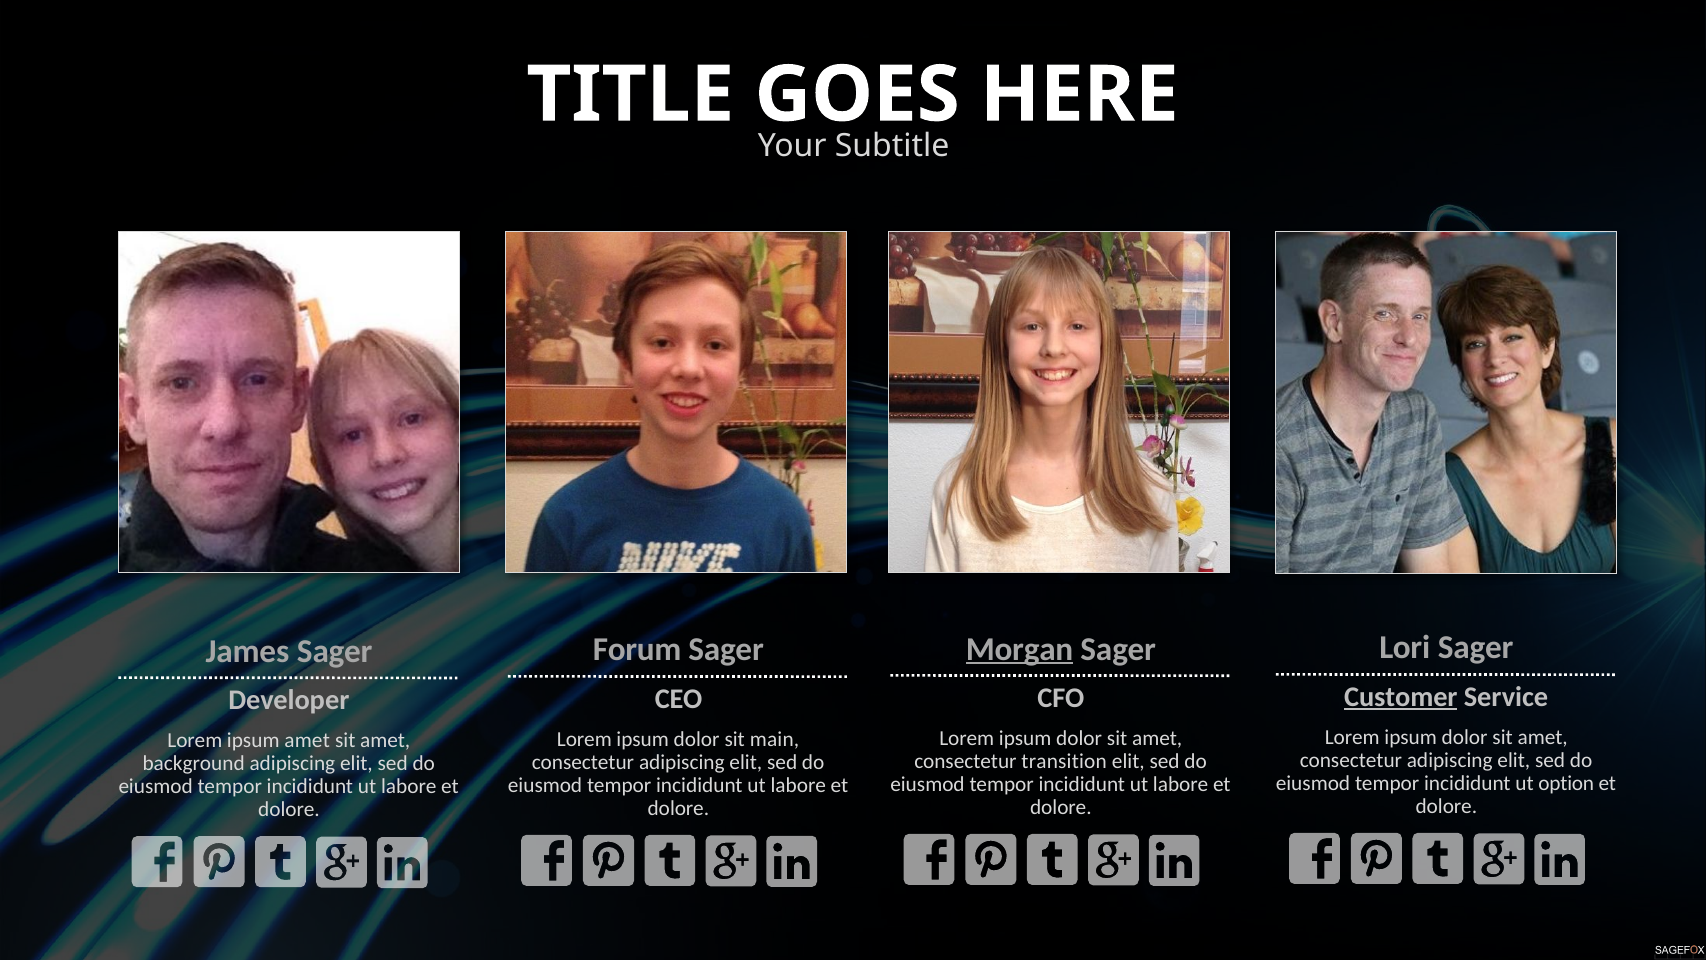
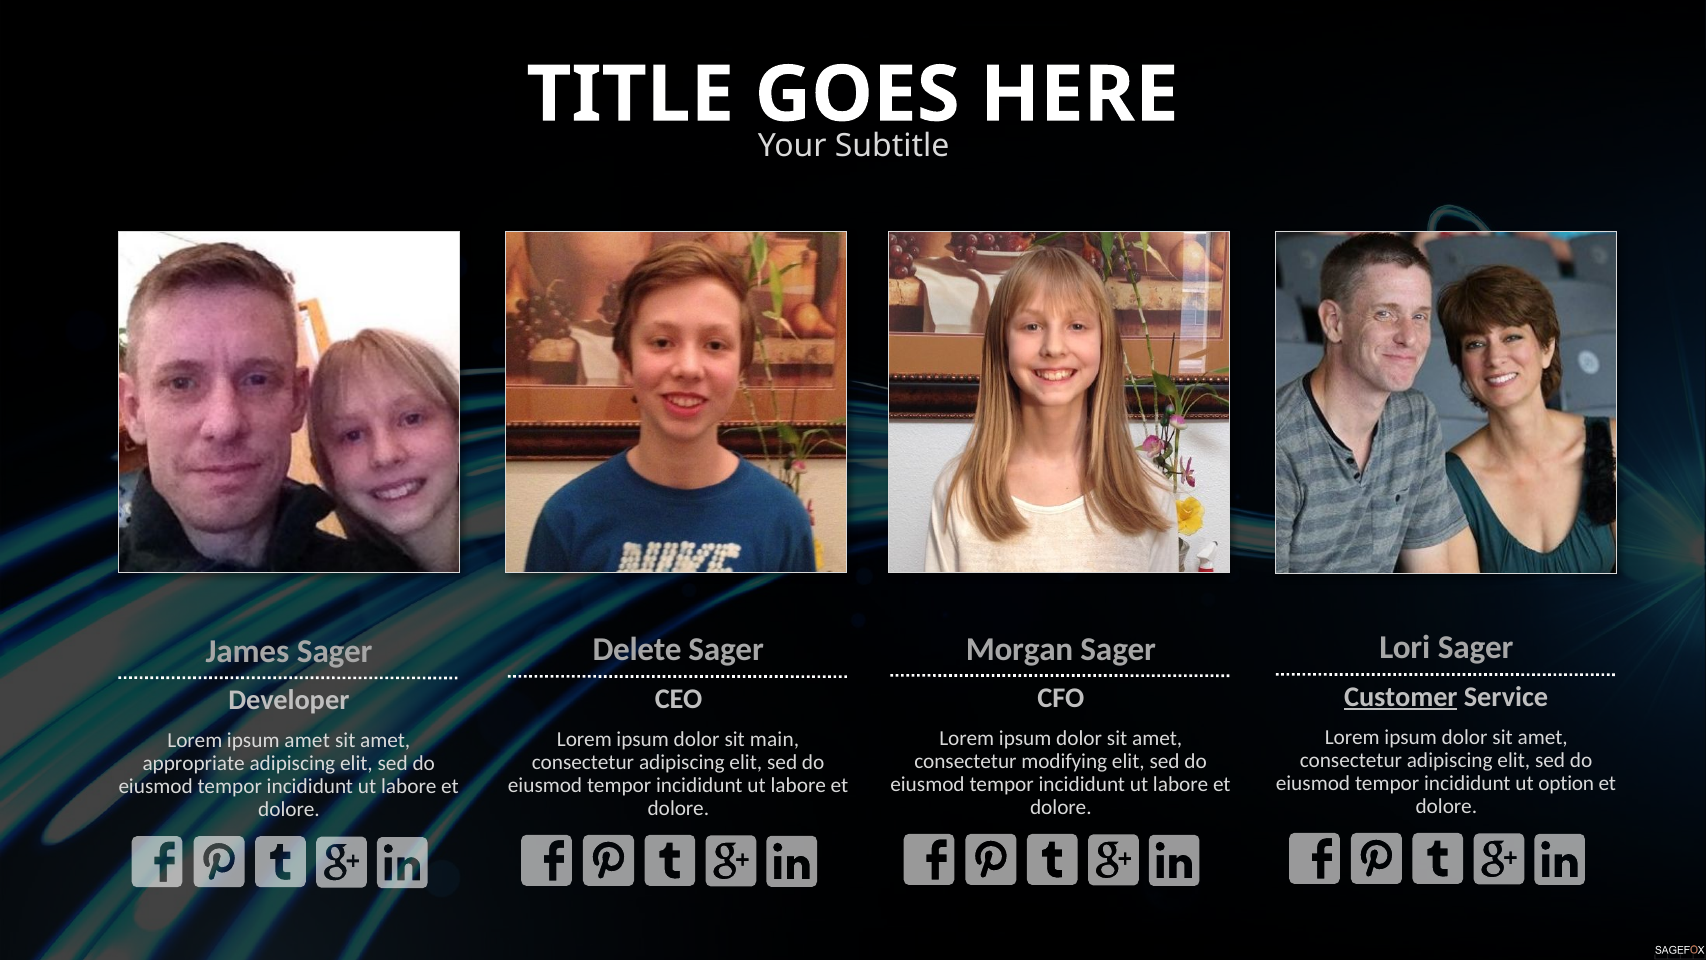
Morgan underline: present -> none
Forum: Forum -> Delete
transition: transition -> modifying
background: background -> appropriate
